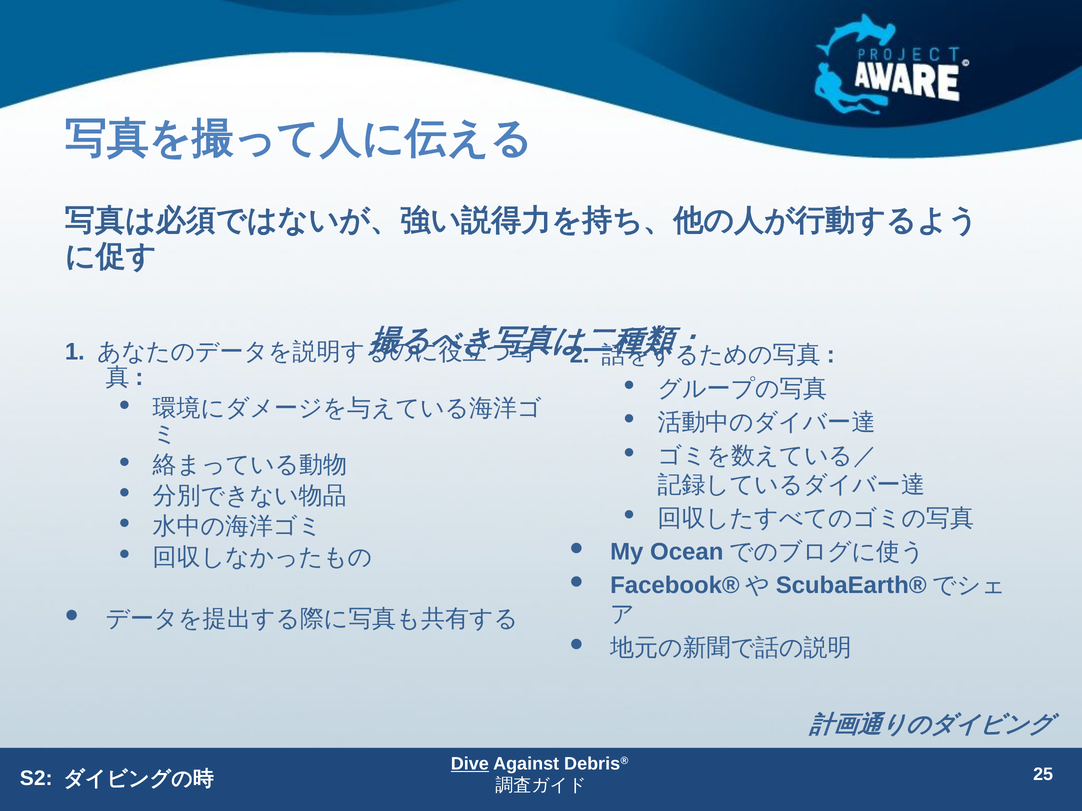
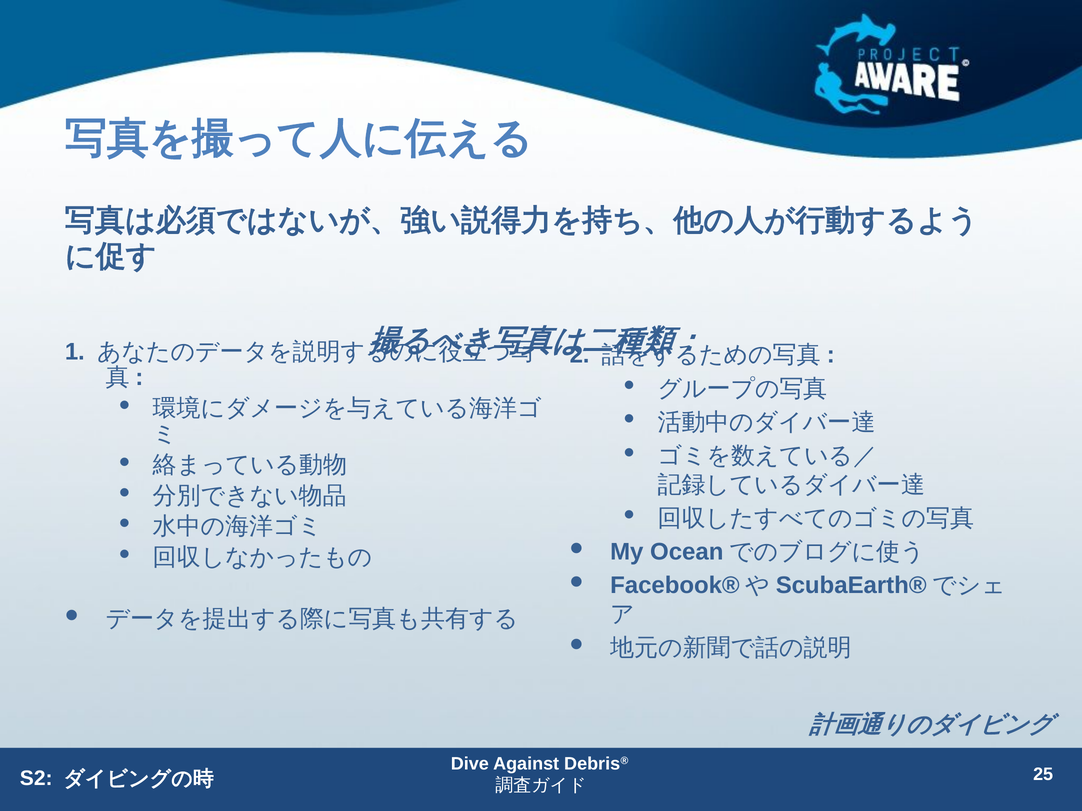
Dive underline: present -> none
